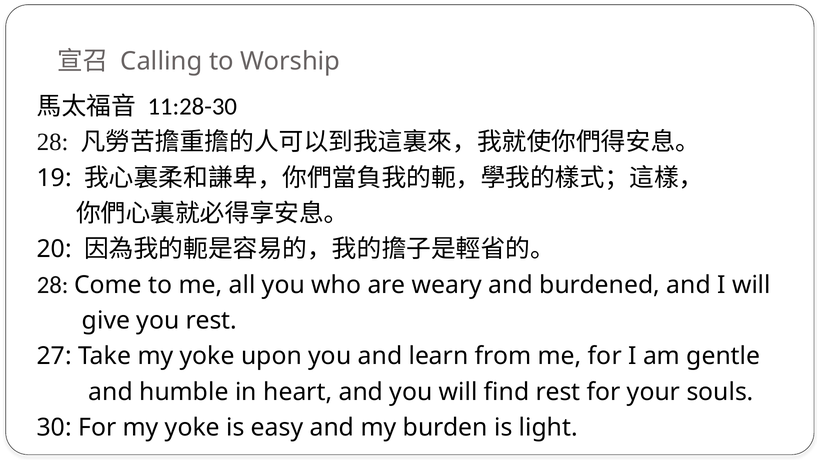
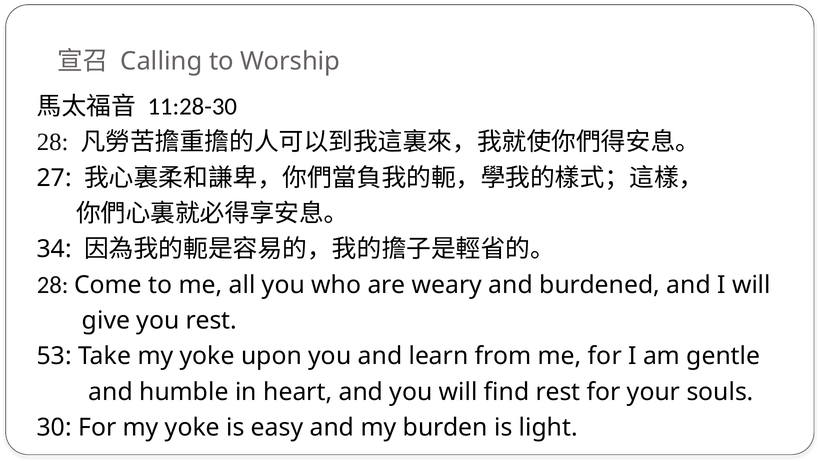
19: 19 -> 27
20: 20 -> 34
27: 27 -> 53
